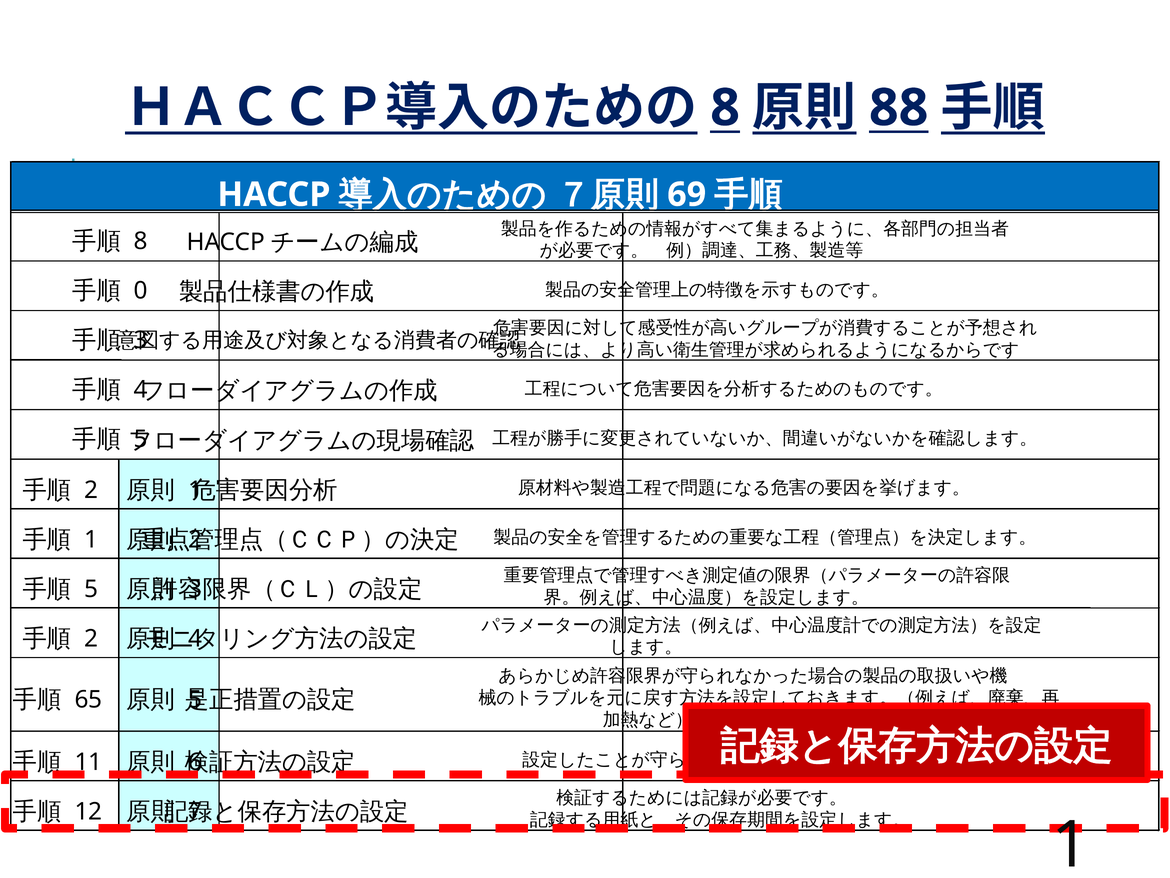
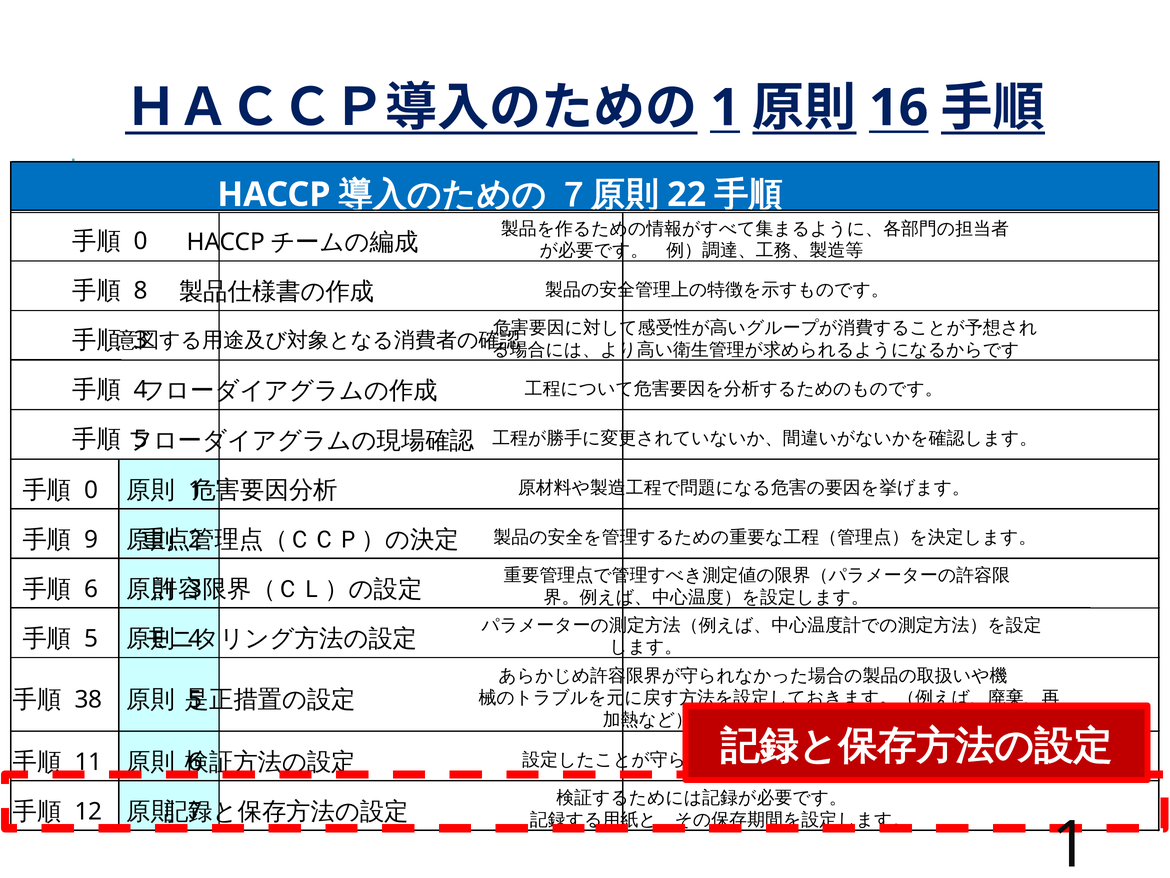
8 at (725, 108): 8 -> 1
88: 88 -> 16
69: 69 -> 22
8 at (141, 241): 8 -> 0
0: 0 -> 8
2 at (91, 490): 2 -> 0
1 at (91, 539): 1 -> 9
5 at (91, 589): 5 -> 6
2 at (91, 638): 2 -> 5
65: 65 -> 38
